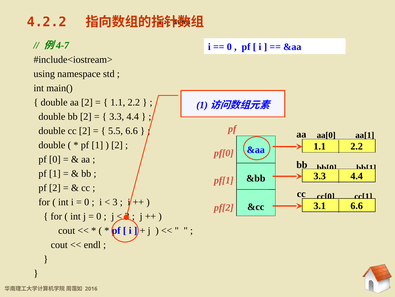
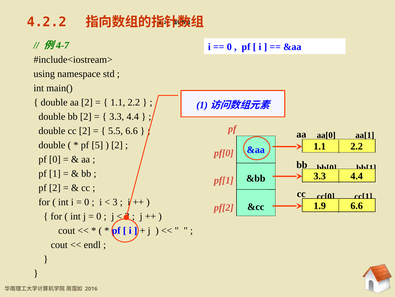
1 at (97, 145): 1 -> 5
3.1: 3.1 -> 1.9
